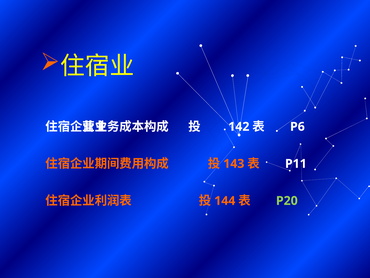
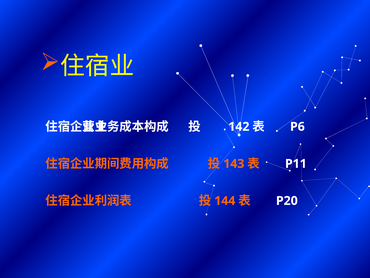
P20 colour: light green -> white
